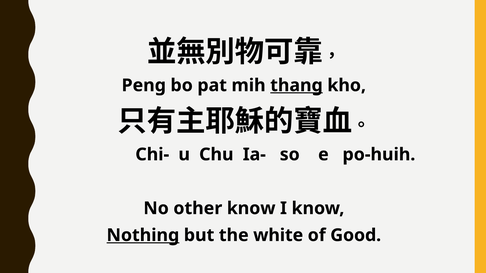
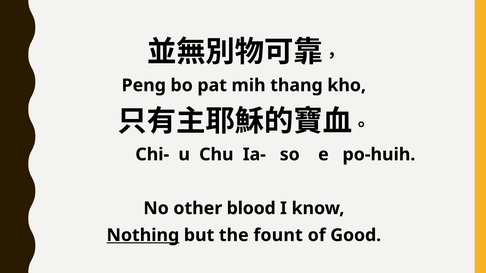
thang underline: present -> none
other know: know -> blood
white: white -> fount
